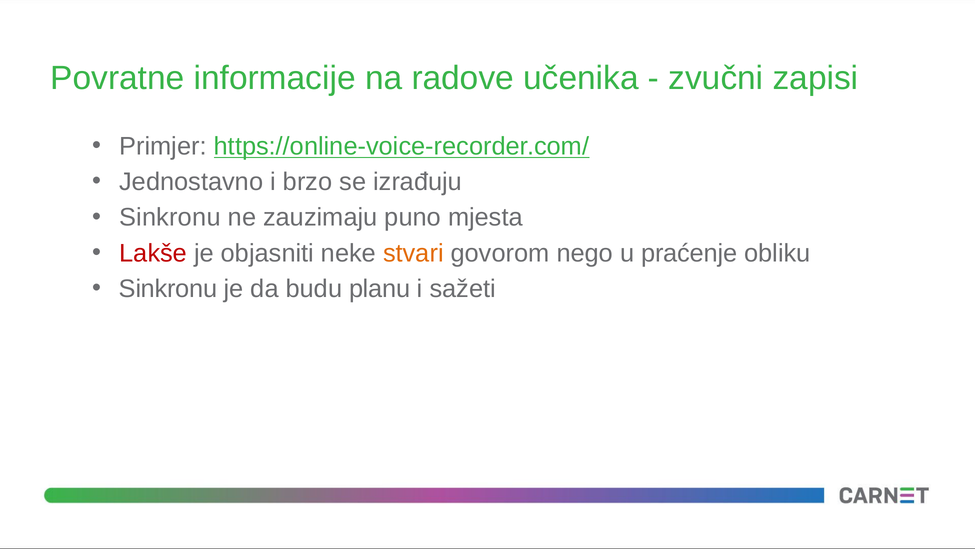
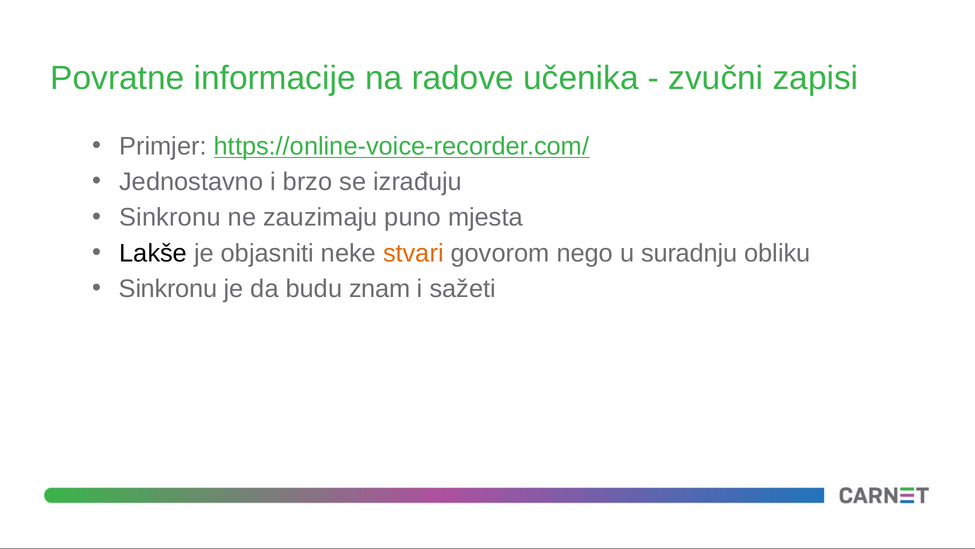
Lakše colour: red -> black
praćenje: praćenje -> suradnju
planu: planu -> znam
